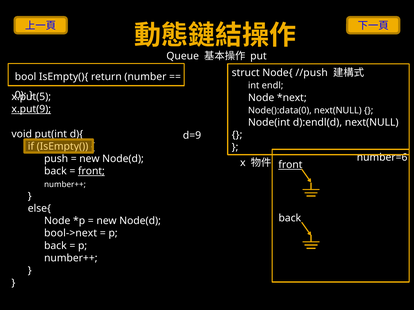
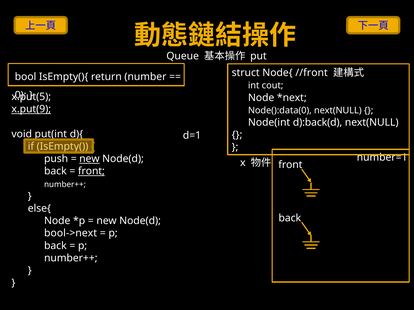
//push: //push -> //front
endl: endl -> cout
d):endl(d: d):endl(d -> d):back(d
d=9: d=9 -> d=1
new at (89, 159) underline: none -> present
number=6: number=6 -> number=1
front at (290, 165) underline: present -> none
